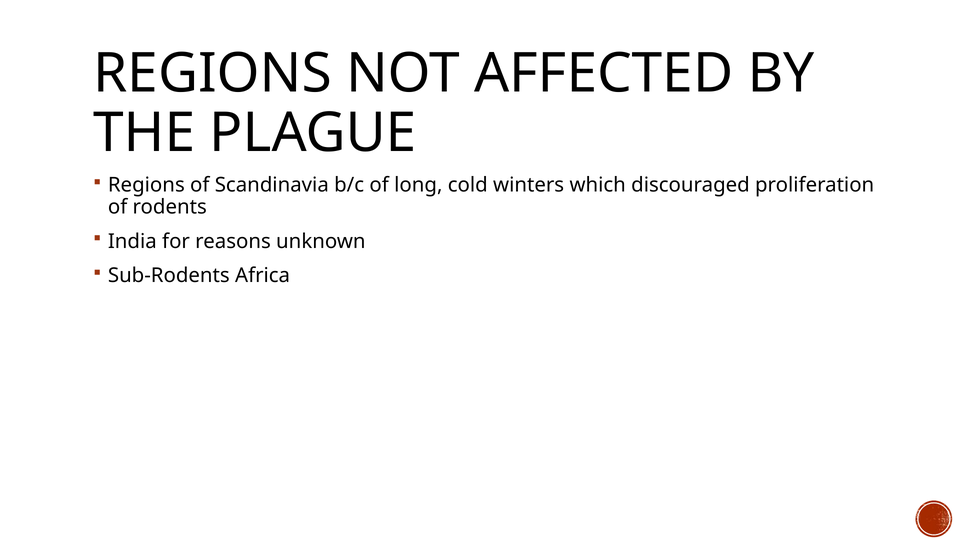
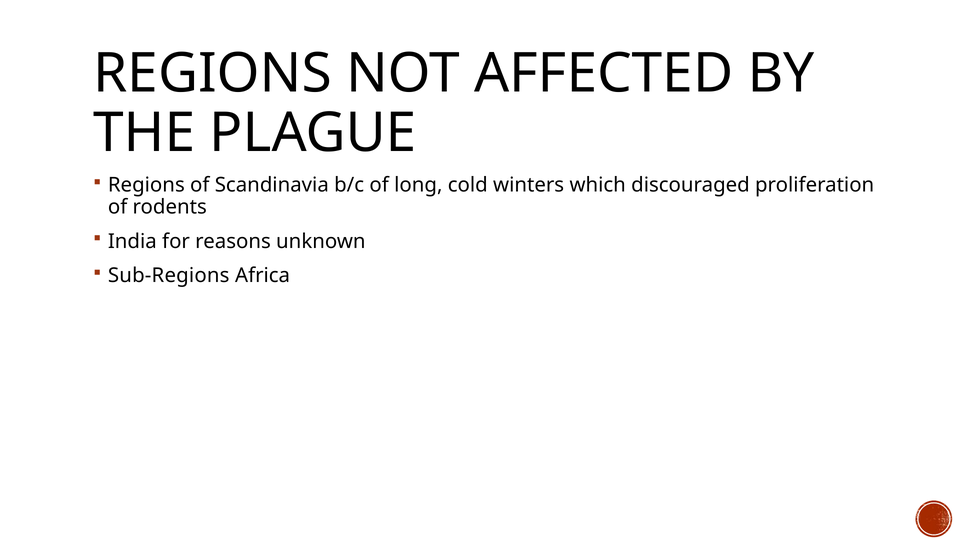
Sub-Rodents: Sub-Rodents -> Sub-Regions
